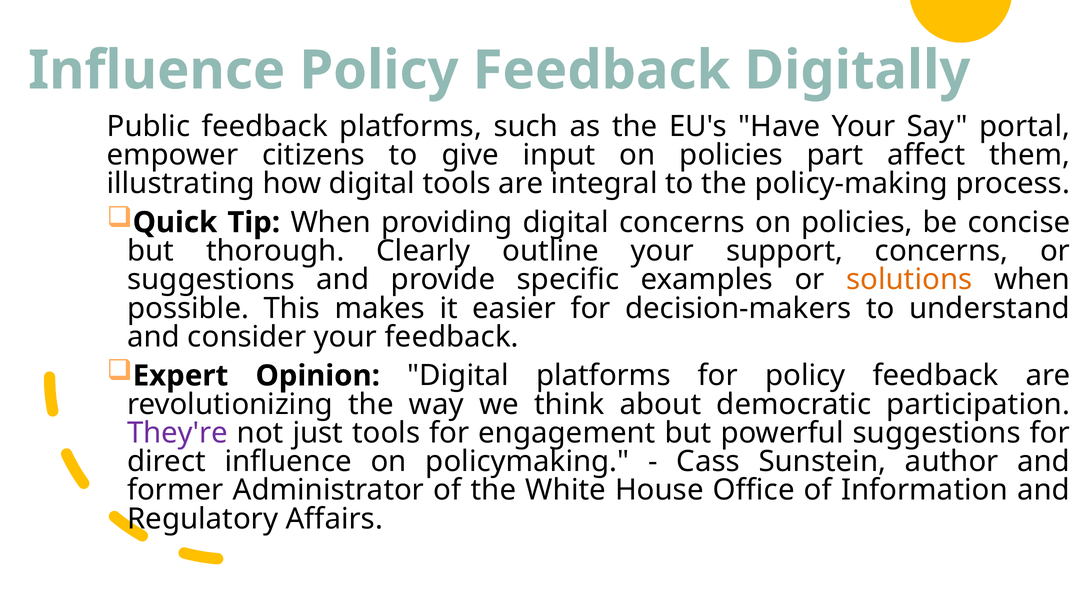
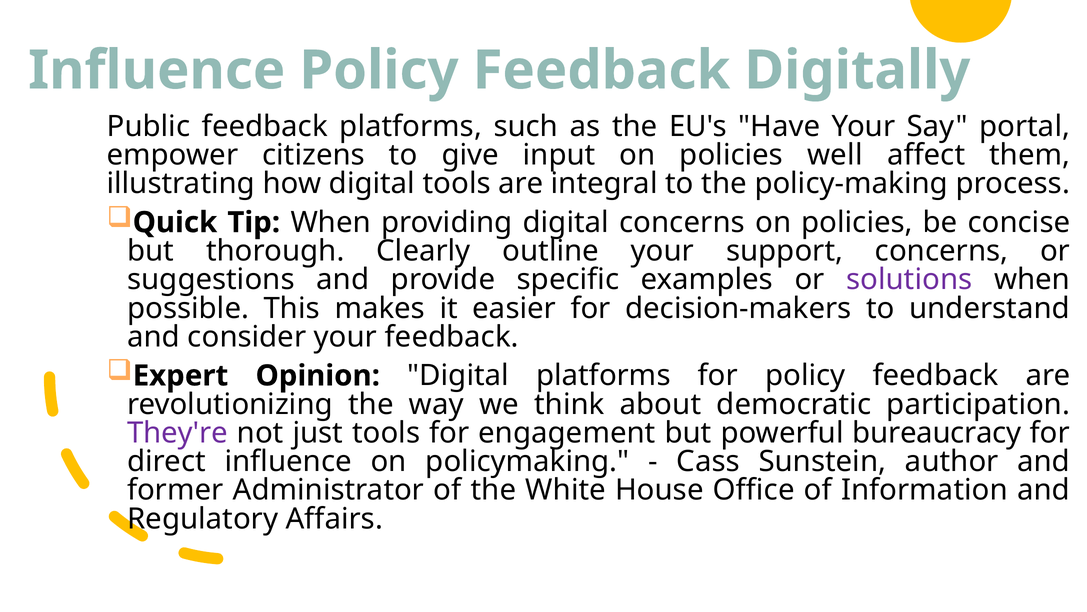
part: part -> well
solutions colour: orange -> purple
powerful suggestions: suggestions -> bureaucracy
